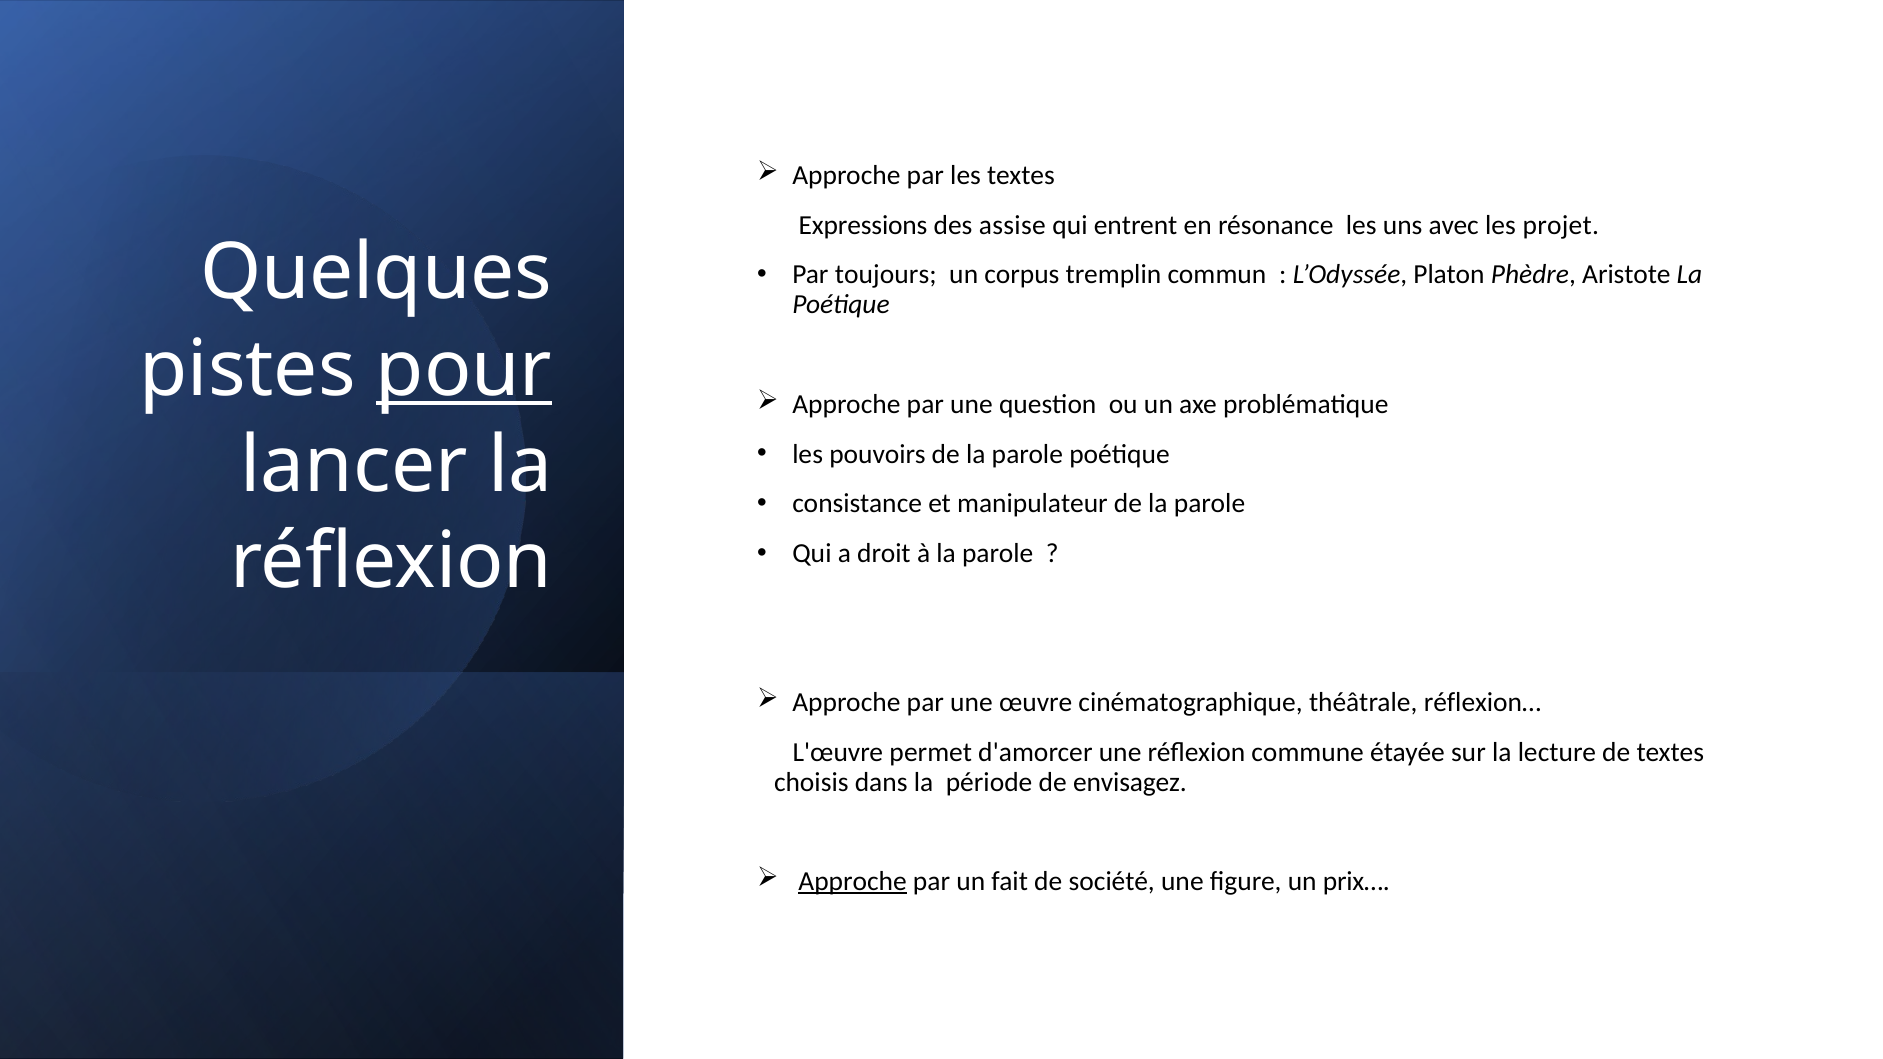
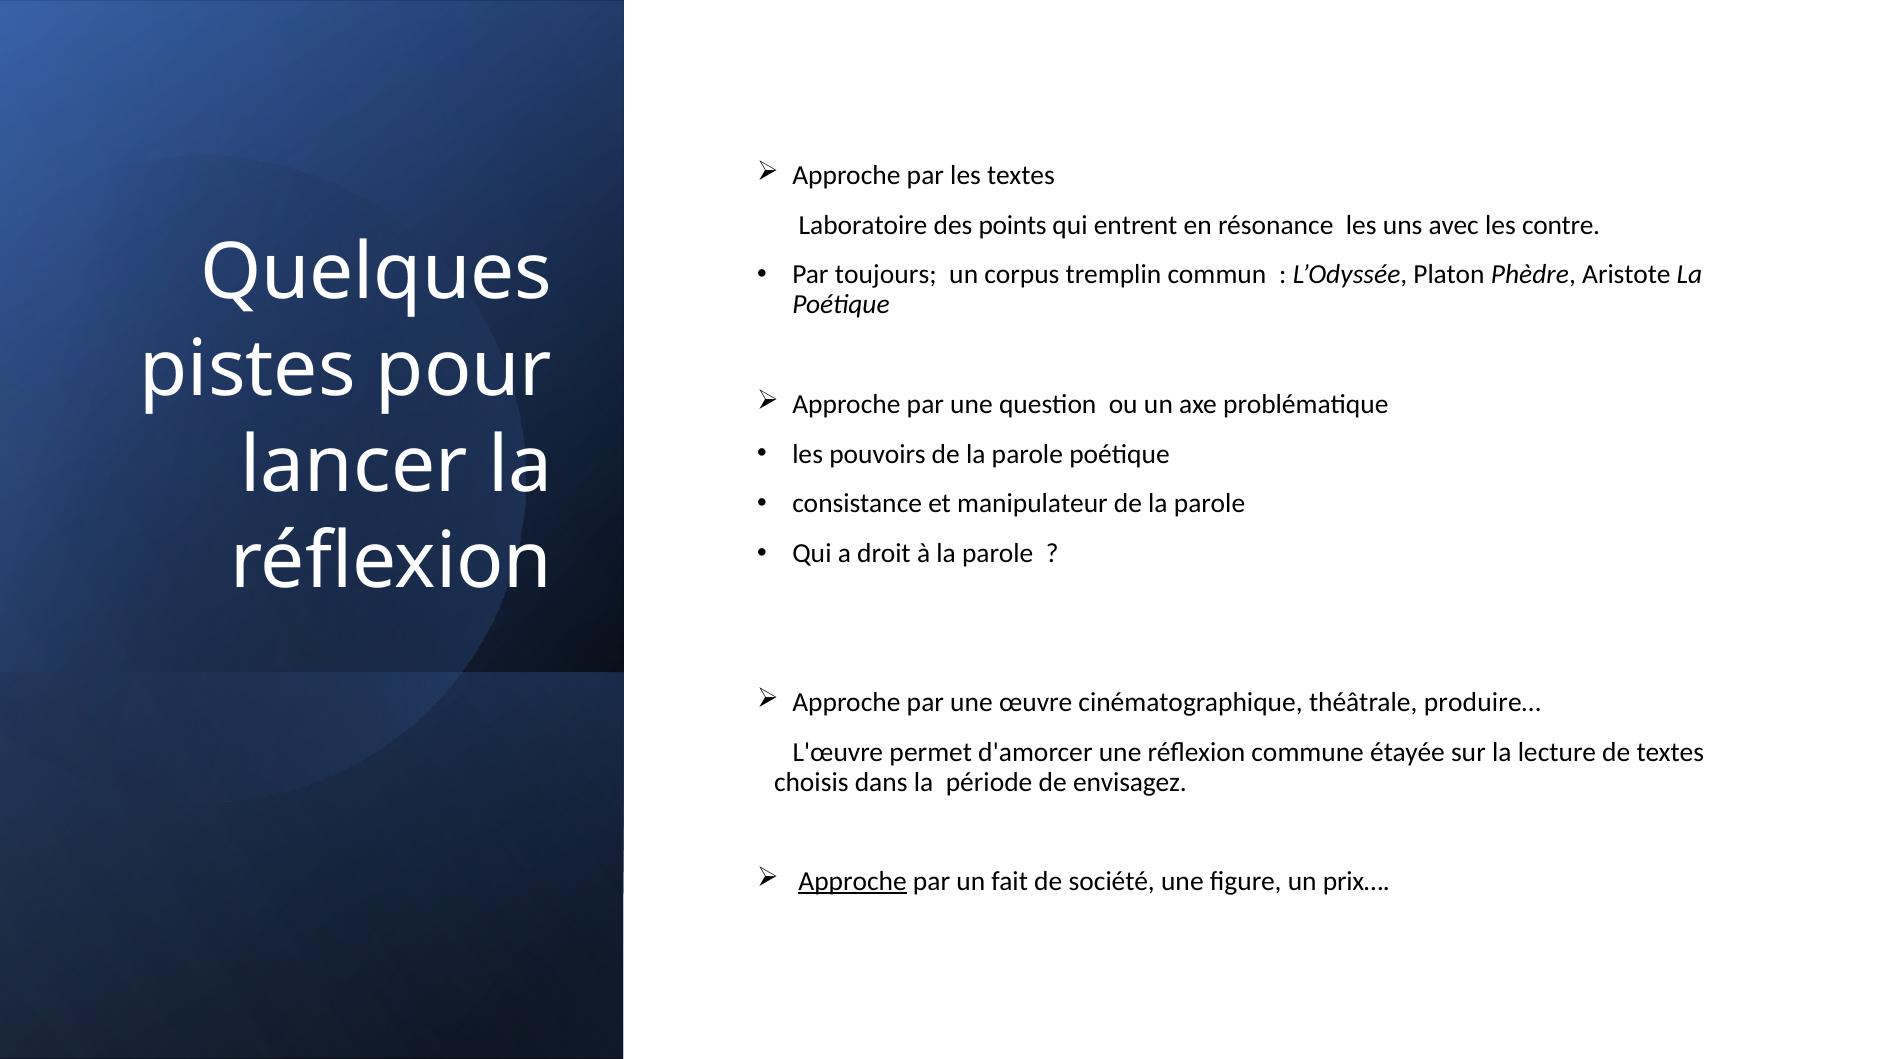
Expressions: Expressions -> Laboratoire
assise: assise -> points
projet: projet -> contre
pour underline: present -> none
réflexion…: réflexion… -> produire…
